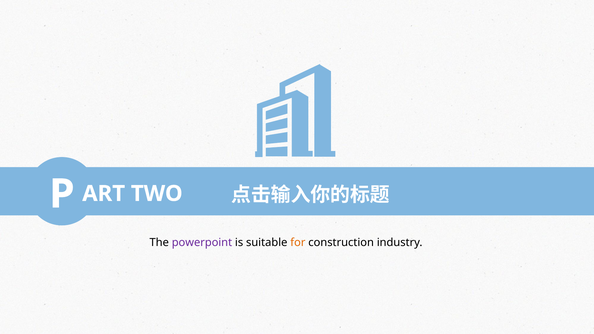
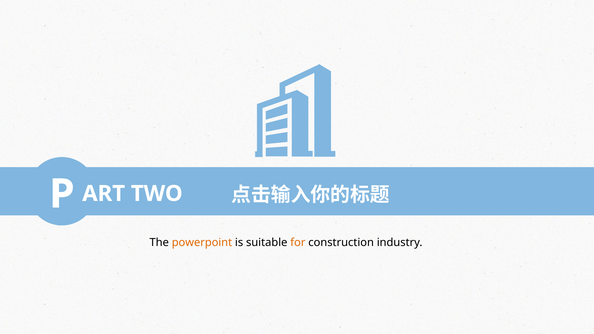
powerpoint colour: purple -> orange
